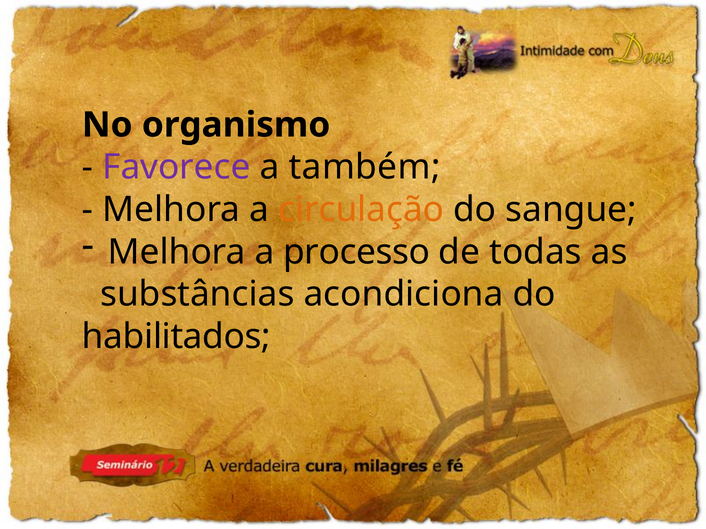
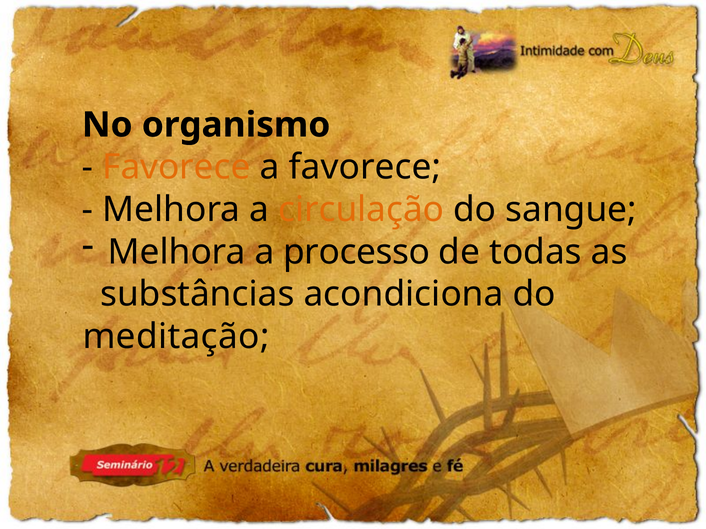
Favorece at (176, 167) colour: purple -> orange
a também: também -> favorece
habilitados: habilitados -> meditação
